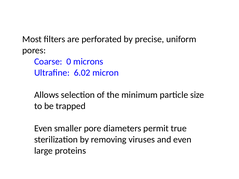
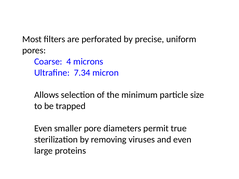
0: 0 -> 4
6.02: 6.02 -> 7.34
